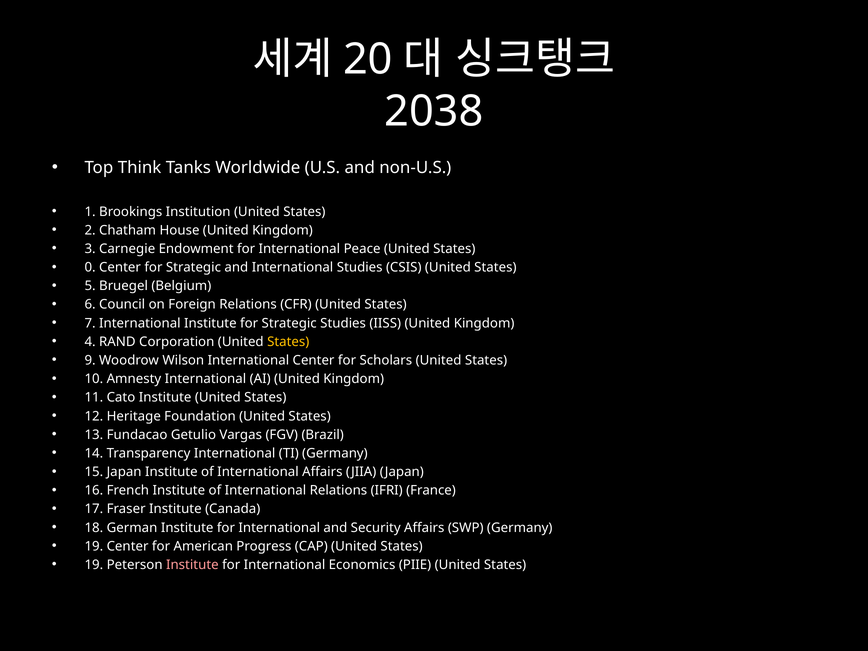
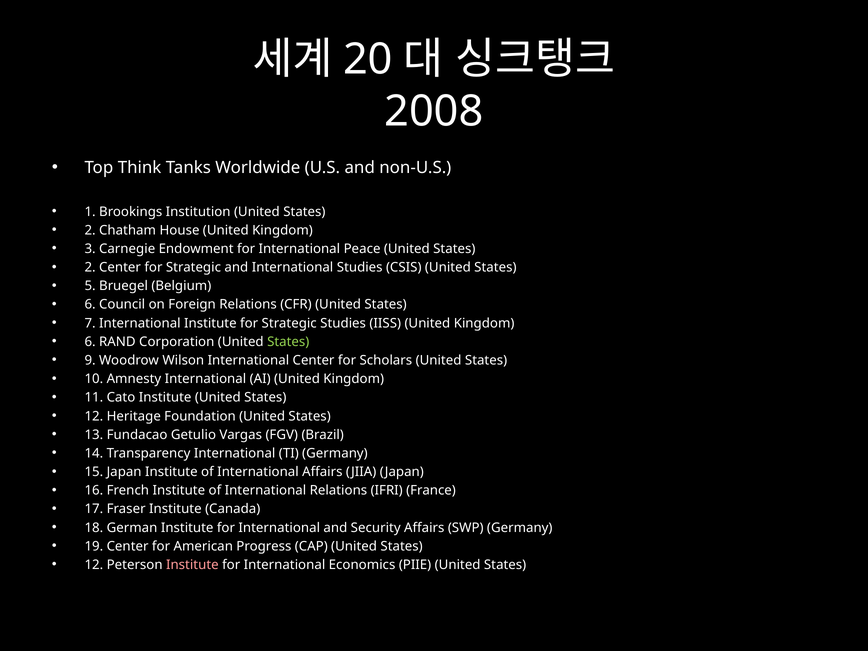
2038: 2038 -> 2008
0 at (90, 267): 0 -> 2
4 at (90, 342): 4 -> 6
States at (288, 342) colour: yellow -> light green
19 at (94, 565): 19 -> 12
